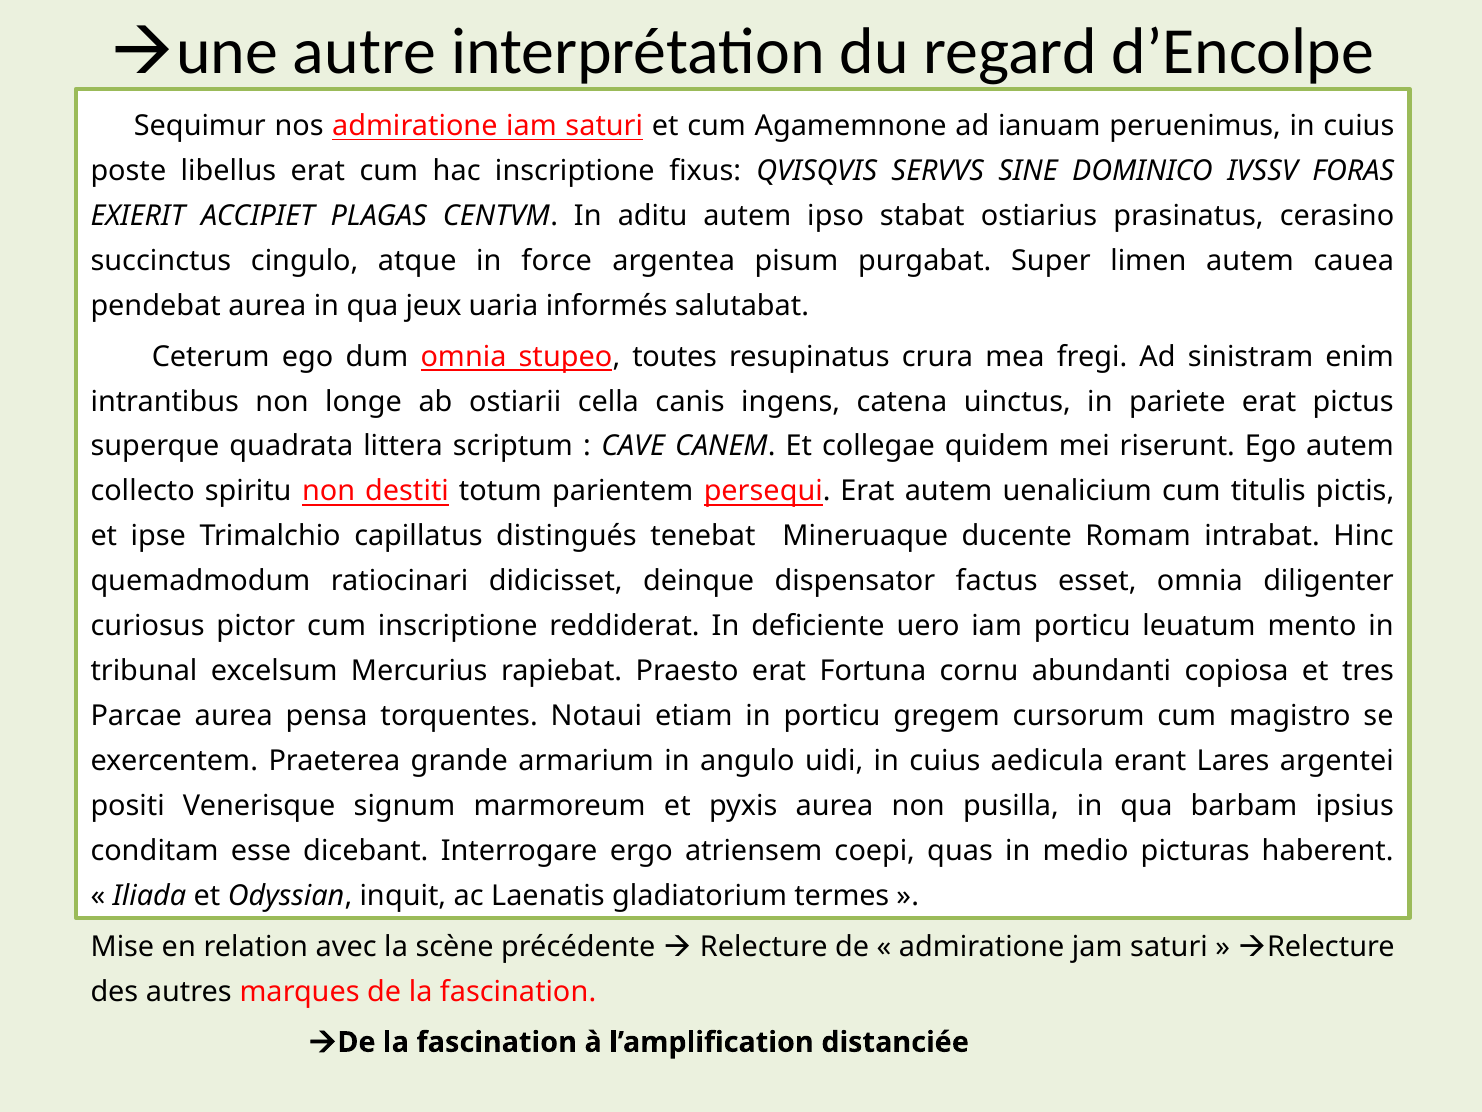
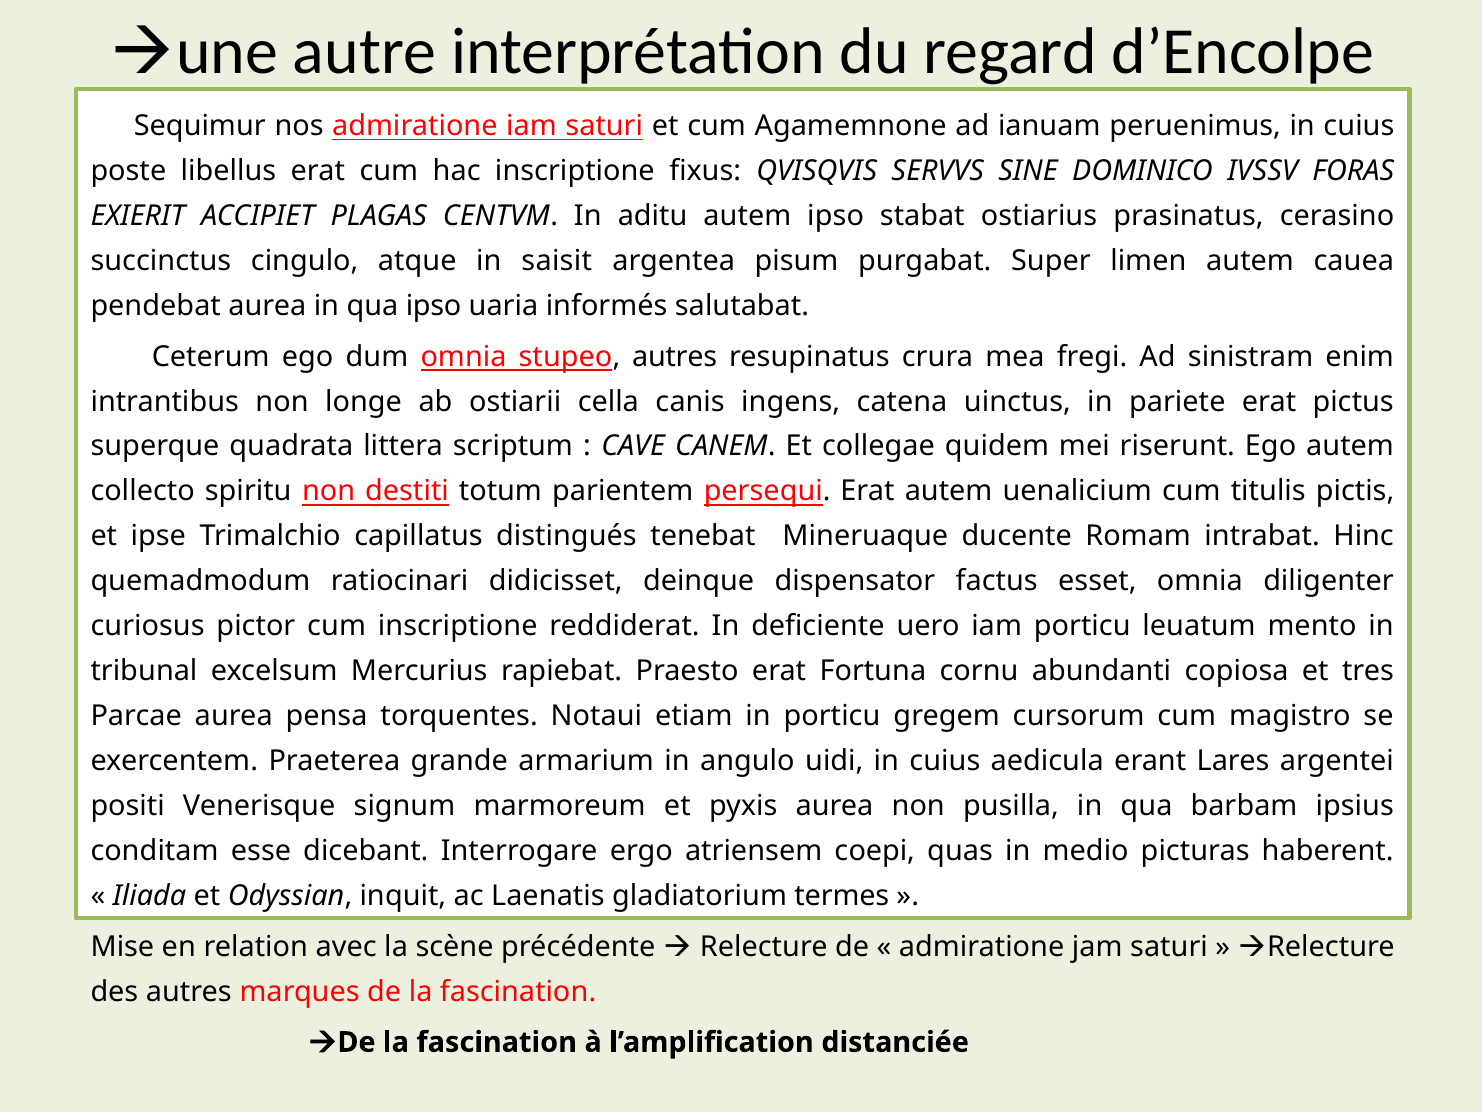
force: force -> saisit
qua jeux: jeux -> ipso
stupeo toutes: toutes -> autres
